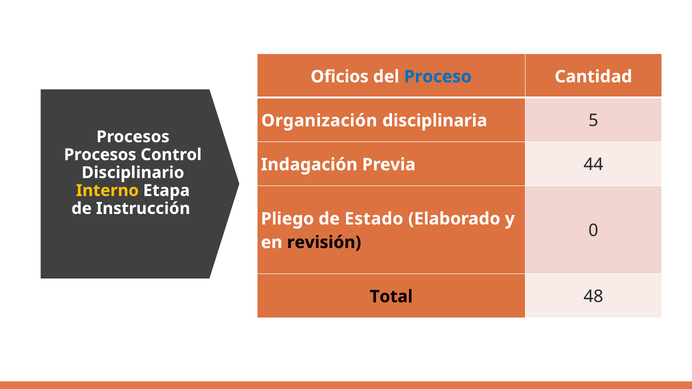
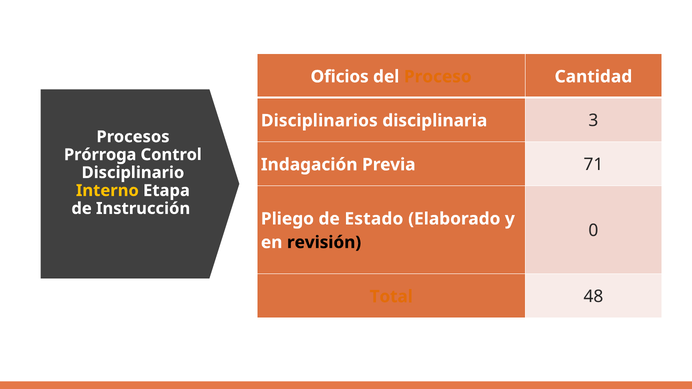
Proceso colour: blue -> orange
Organización: Organización -> Disciplinarios
5: 5 -> 3
Procesos at (100, 155): Procesos -> Prórroga
44: 44 -> 71
Total colour: black -> orange
